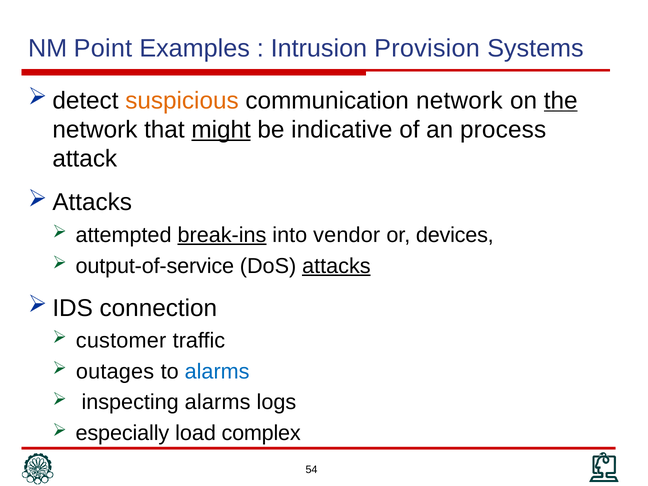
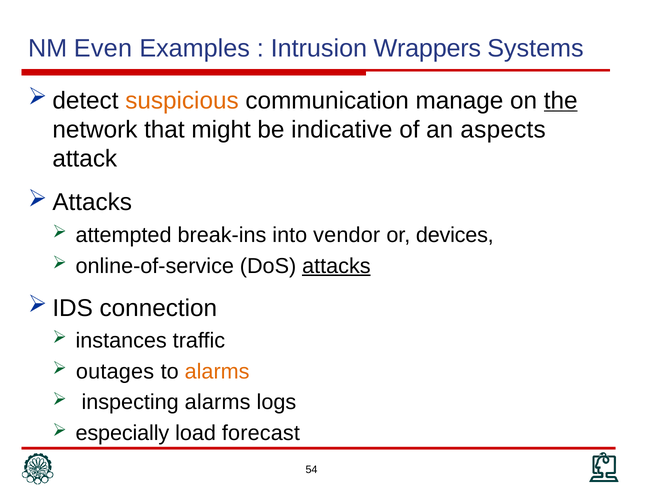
Point: Point -> Even
Provision: Provision -> Wrappers
communication network: network -> manage
might underline: present -> none
process: process -> aspects
break-ins underline: present -> none
output-of-service: output-of-service -> online-of-service
customer: customer -> instances
alarms at (217, 371) colour: blue -> orange
complex: complex -> forecast
